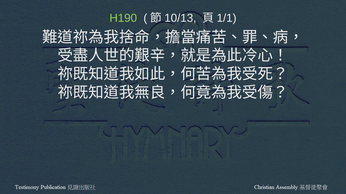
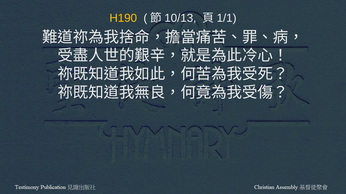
H190 colour: light green -> yellow
